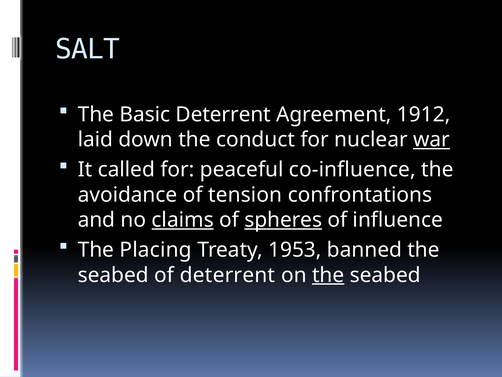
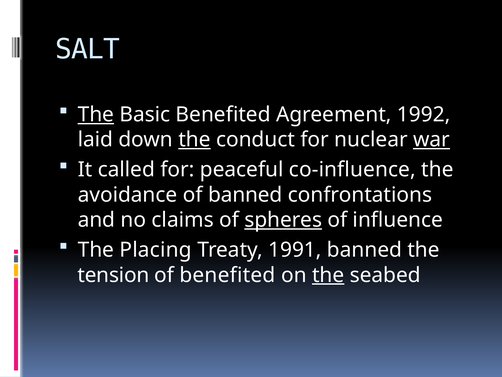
The at (96, 114) underline: none -> present
Basic Deterrent: Deterrent -> Benefited
1912: 1912 -> 1992
the at (194, 139) underline: none -> present
of tension: tension -> banned
claims underline: present -> none
1953: 1953 -> 1991
seabed at (113, 275): seabed -> tension
of deterrent: deterrent -> benefited
